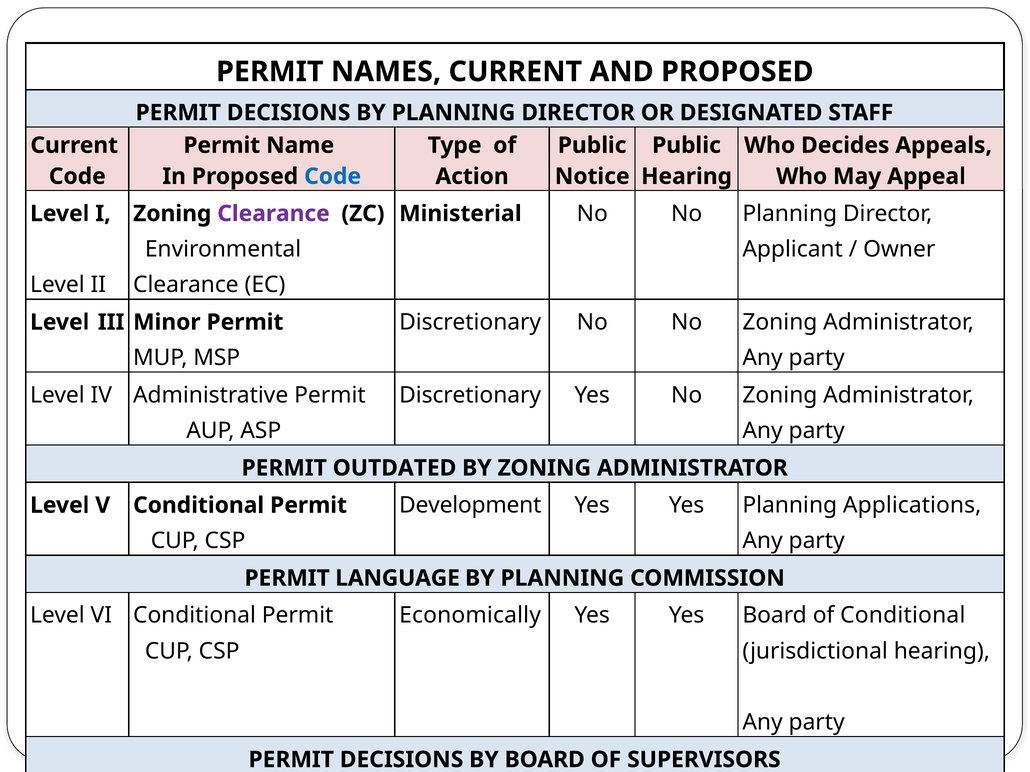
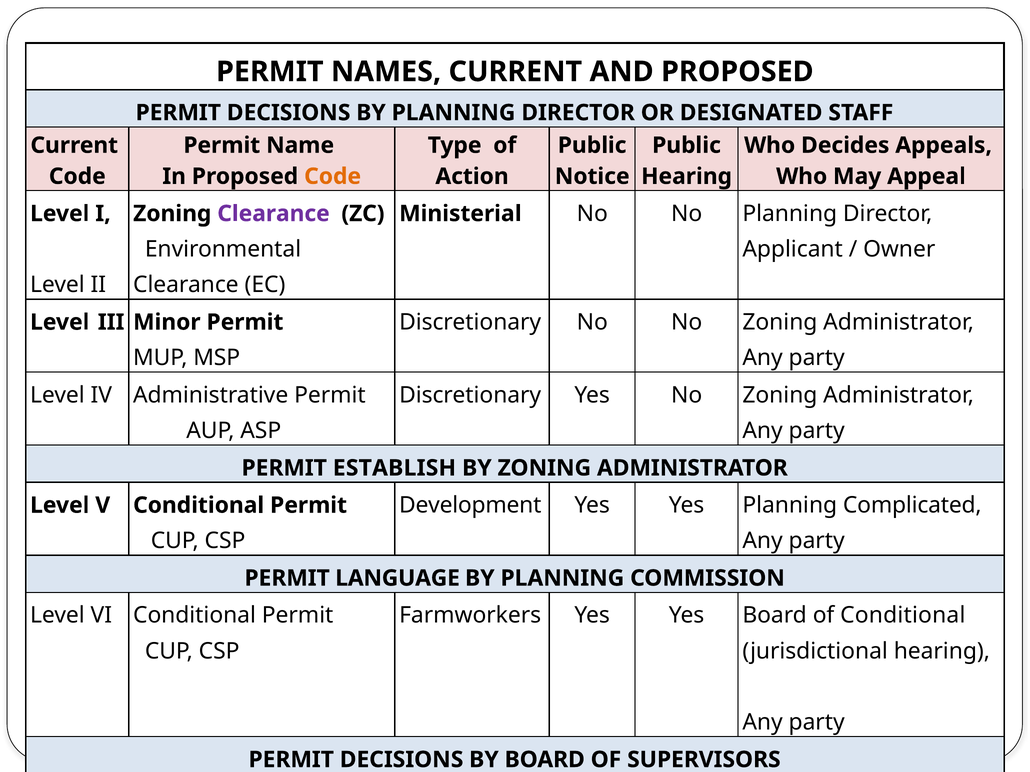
Code at (333, 176) colour: blue -> orange
OUTDATED: OUTDATED -> ESTABLISH
Applications: Applications -> Complicated
Economically: Economically -> Farmworkers
